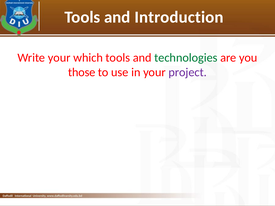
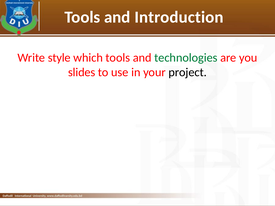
Write your: your -> style
those: those -> slides
project colour: purple -> black
